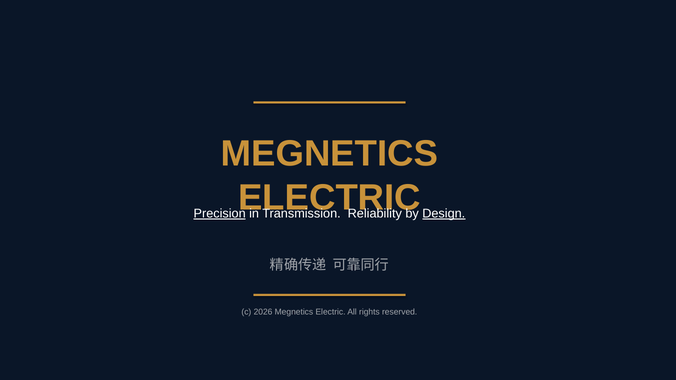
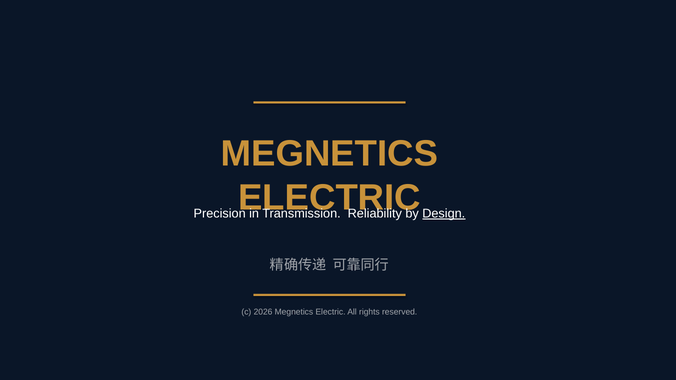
Precision underline: present -> none
